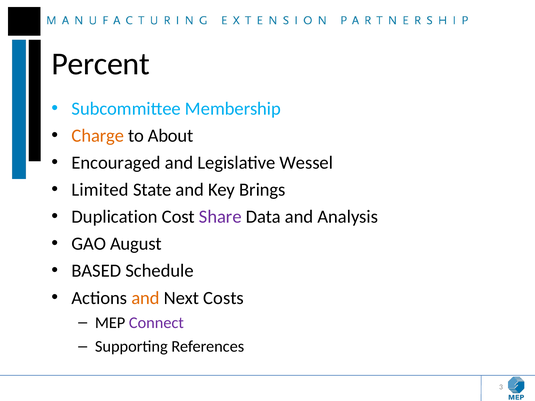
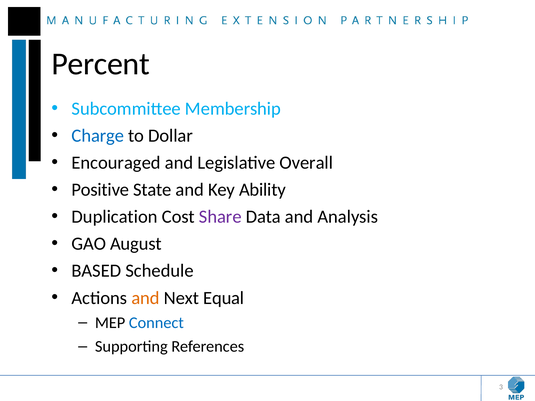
Charge colour: orange -> blue
About: About -> Dollar
Wessel: Wessel -> Overall
Limited: Limited -> Positive
Brings: Brings -> Ability
Costs: Costs -> Equal
Connect colour: purple -> blue
